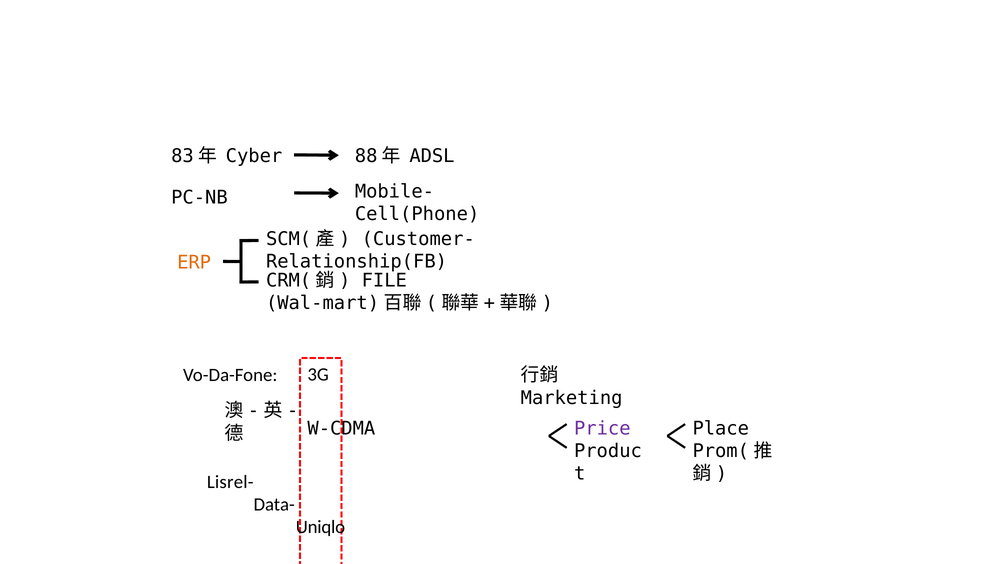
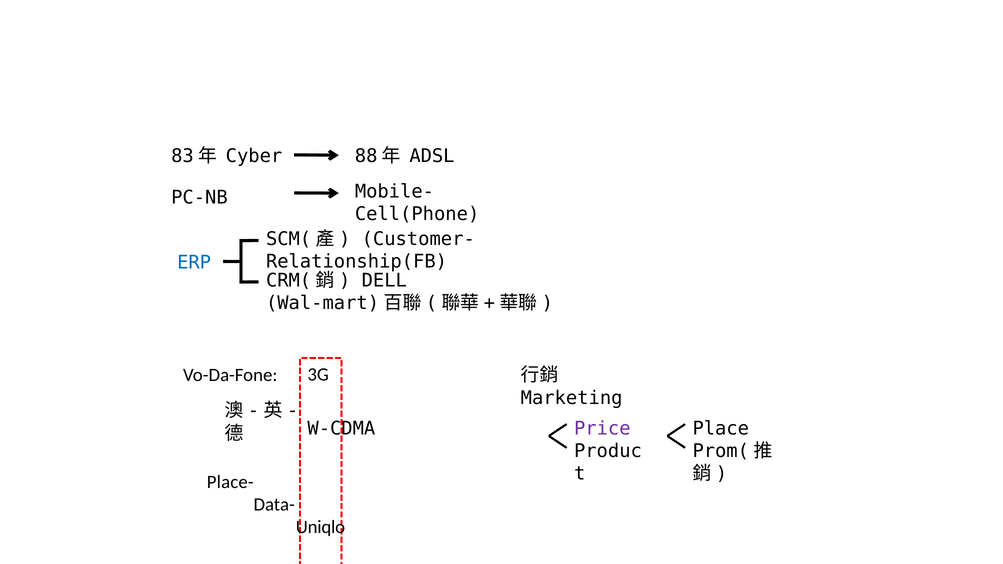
ERP colour: orange -> blue
FILE: FILE -> DELL
Lisrel-: Lisrel- -> Place-
